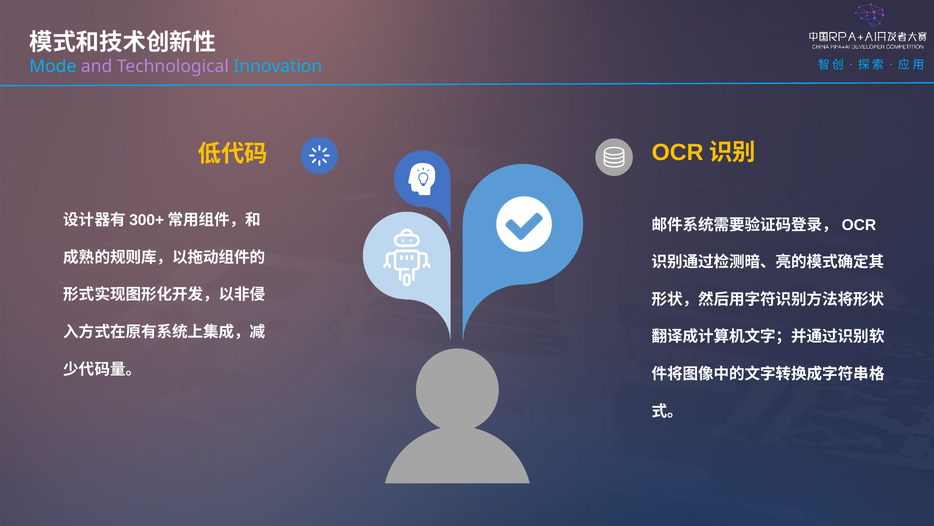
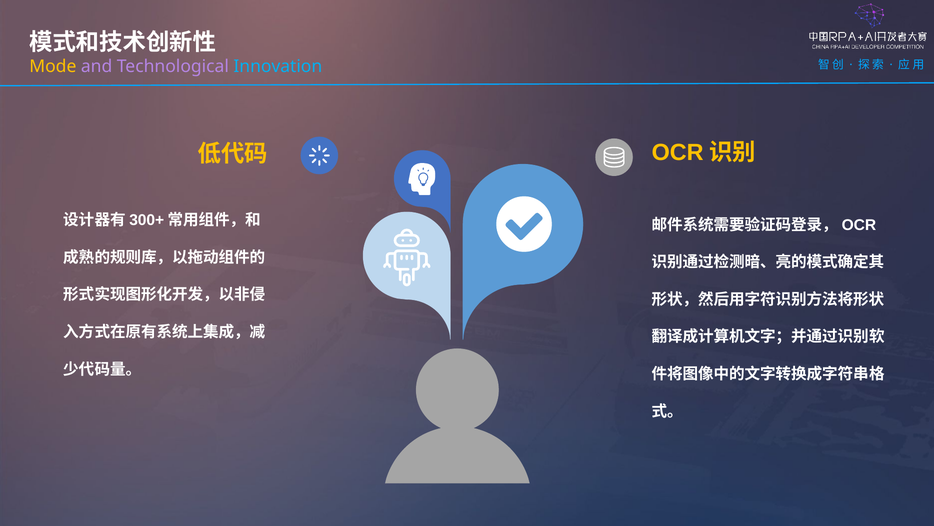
Mode colour: light blue -> yellow
